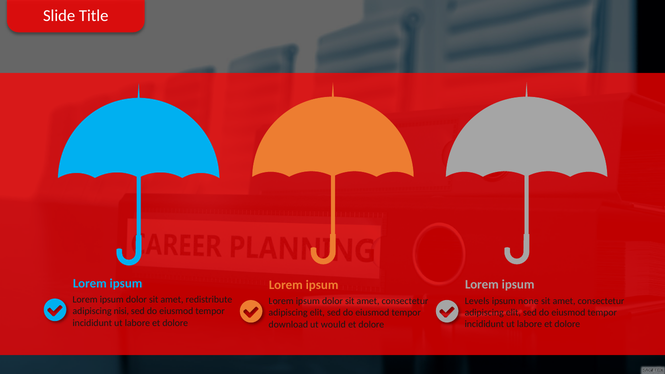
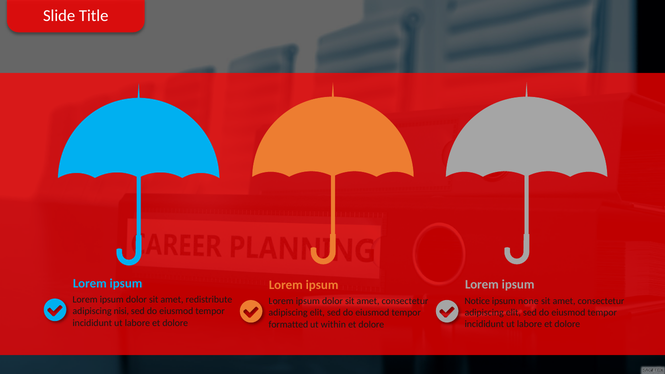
Levels: Levels -> Notice
download: download -> formatted
would: would -> within
